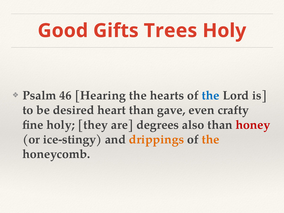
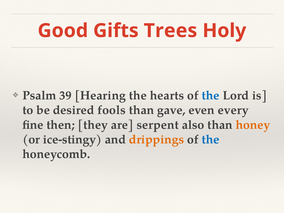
46: 46 -> 39
heart: heart -> fools
crafty: crafty -> every
fine holy: holy -> then
degrees: degrees -> serpent
honey colour: red -> orange
the at (211, 139) colour: orange -> blue
